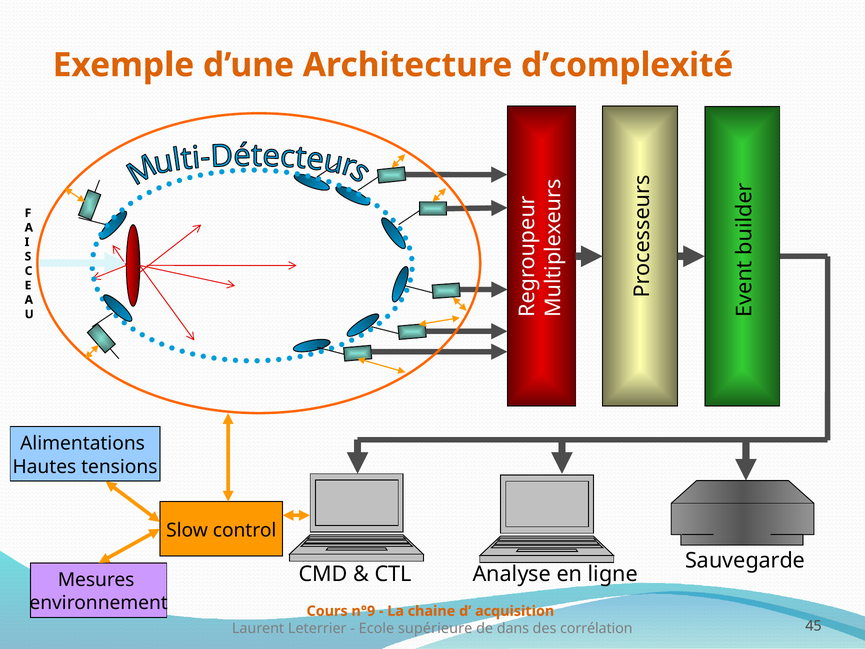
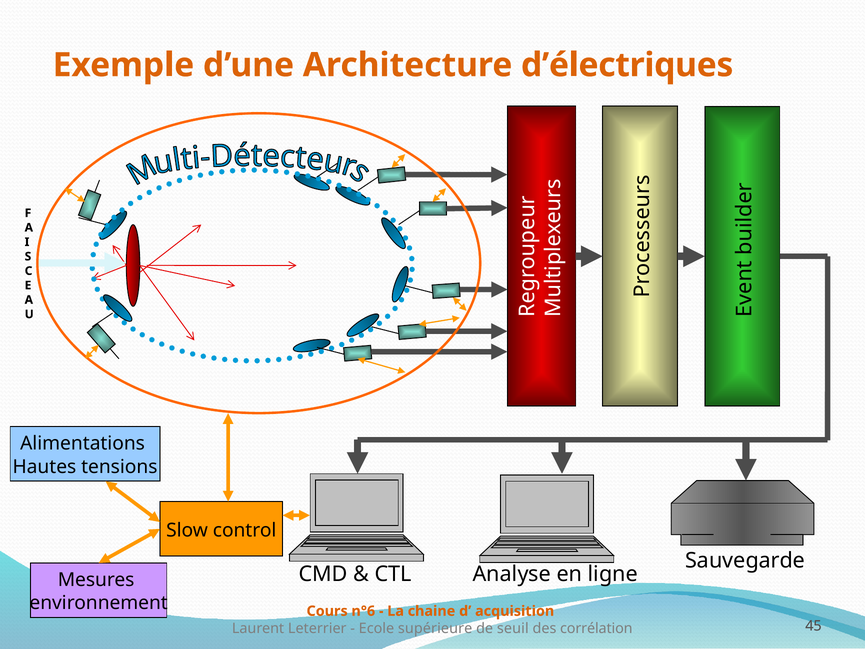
d’complexité: d’complexité -> d’électriques
n°9: n°9 -> n°6
dans: dans -> seuil
